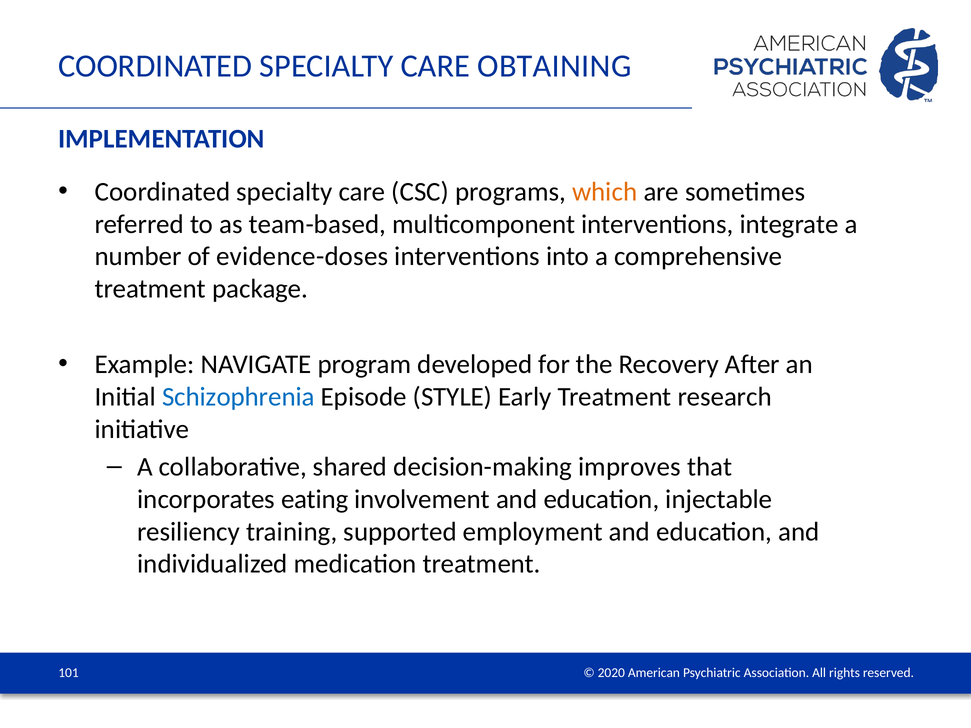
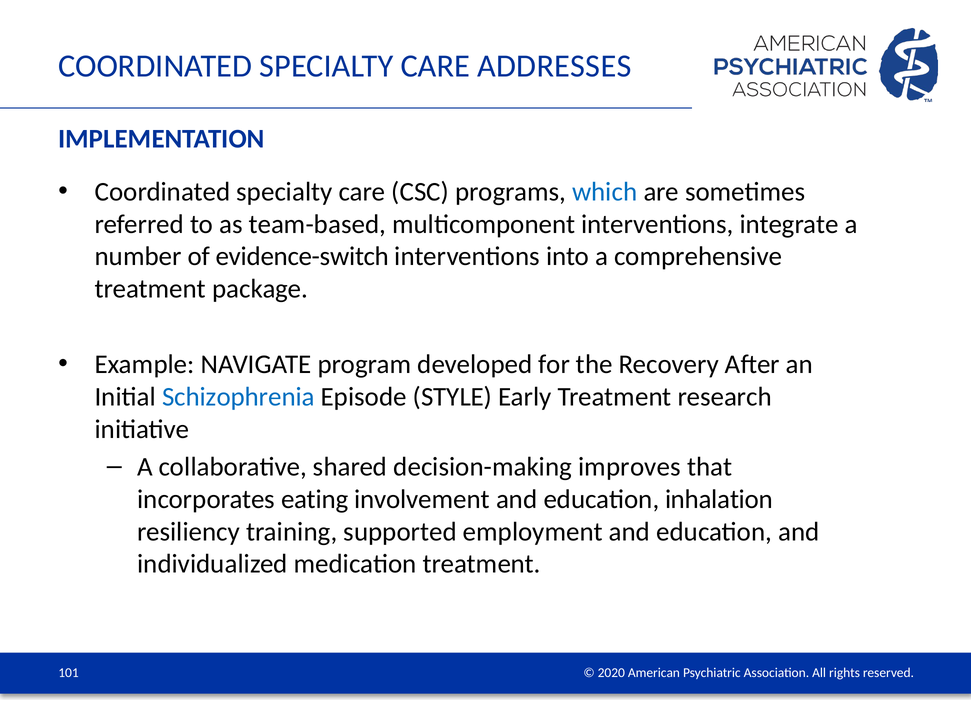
OBTAINING: OBTAINING -> ADDRESSES
which colour: orange -> blue
evidence-doses: evidence-doses -> evidence-switch
injectable: injectable -> inhalation
